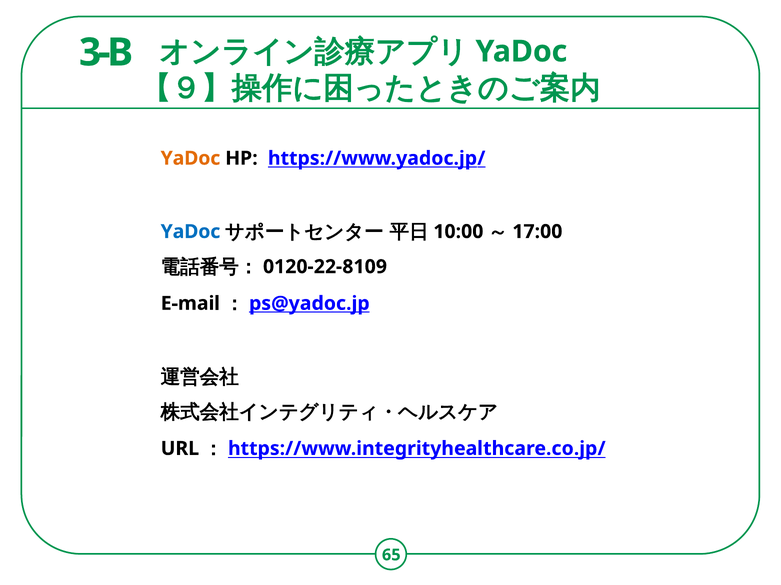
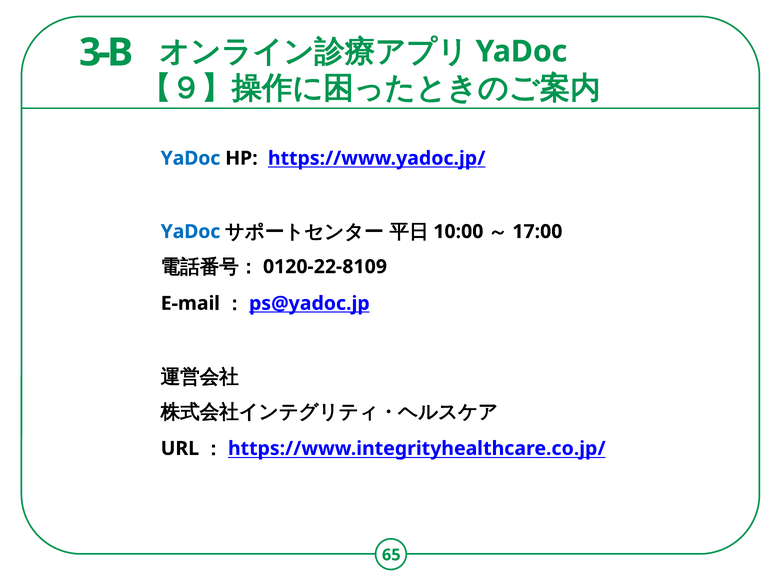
YaDoc at (190, 158) colour: orange -> blue
